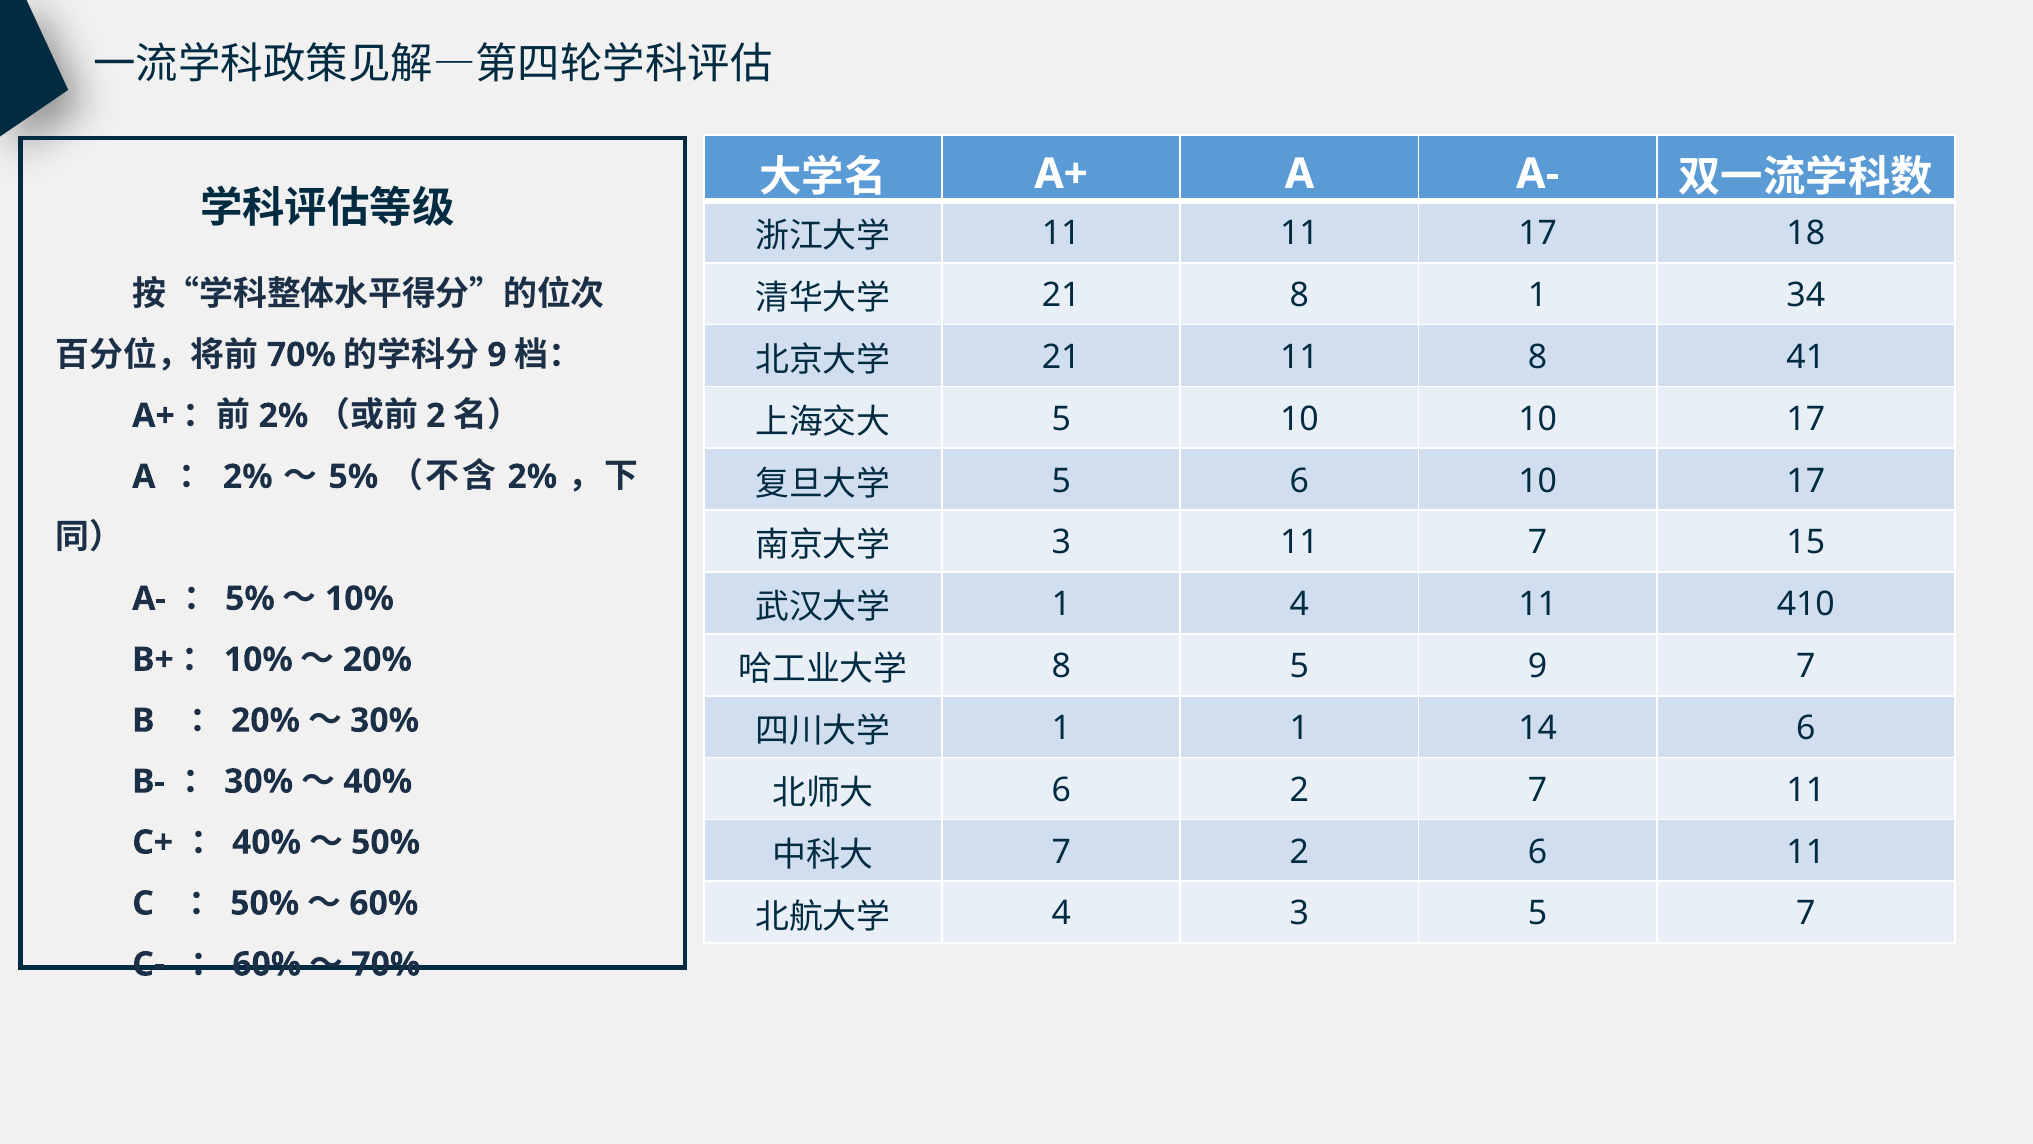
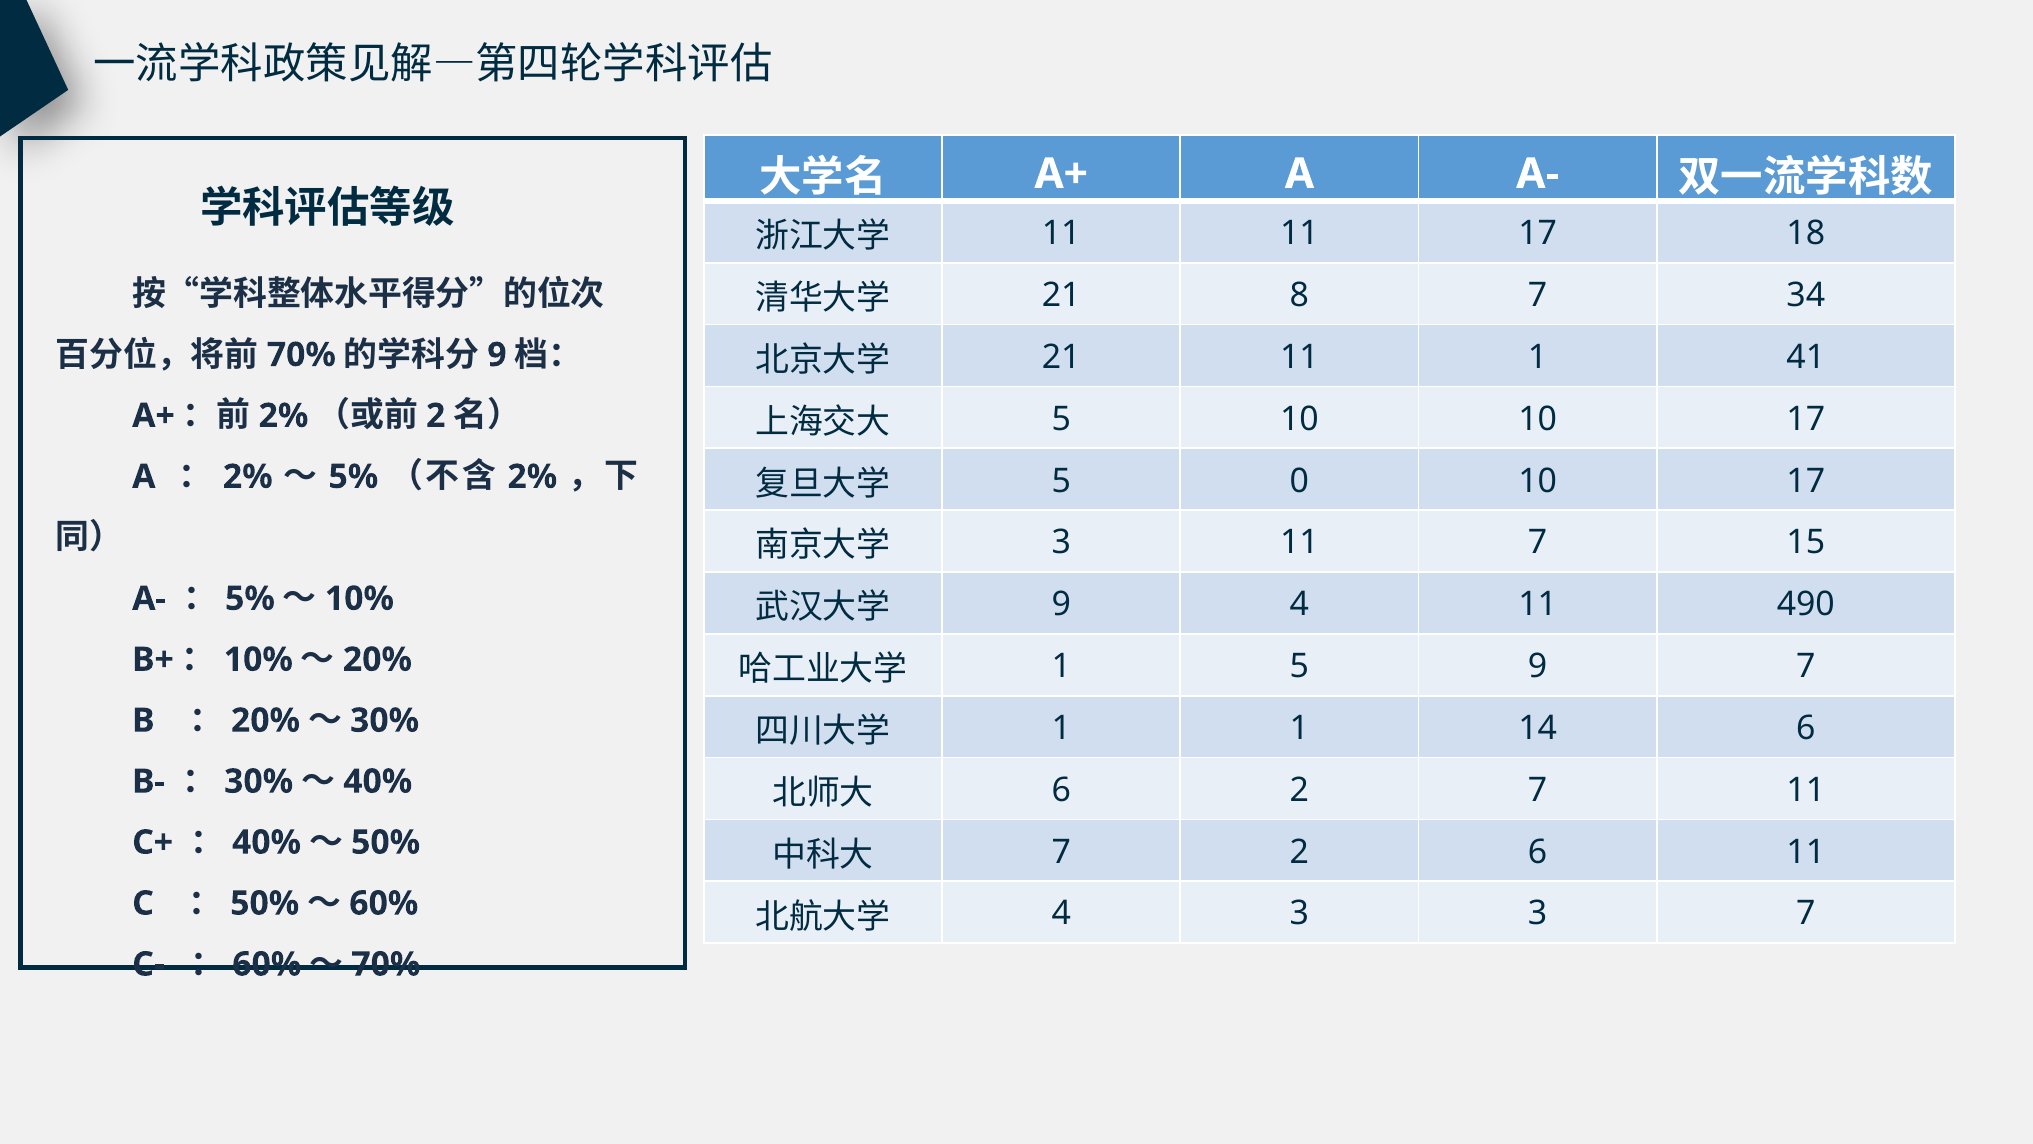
8 1: 1 -> 7
11 8: 8 -> 1
5 6: 6 -> 0
1 at (1061, 604): 1 -> 9
410: 410 -> 490
8 at (1061, 666): 8 -> 1
3 5: 5 -> 3
